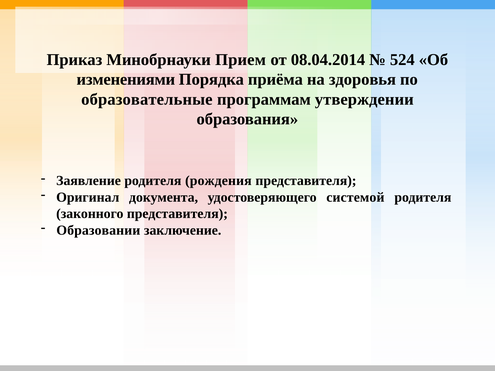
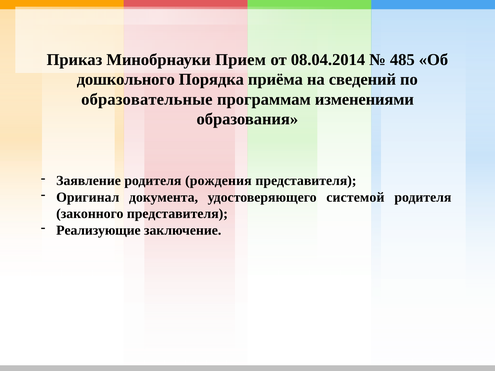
524: 524 -> 485
изменениями: изменениями -> дошкольного
здоровья: здоровья -> сведений
утверждении: утверждении -> изменениями
Образовании: Образовании -> Реализующие
